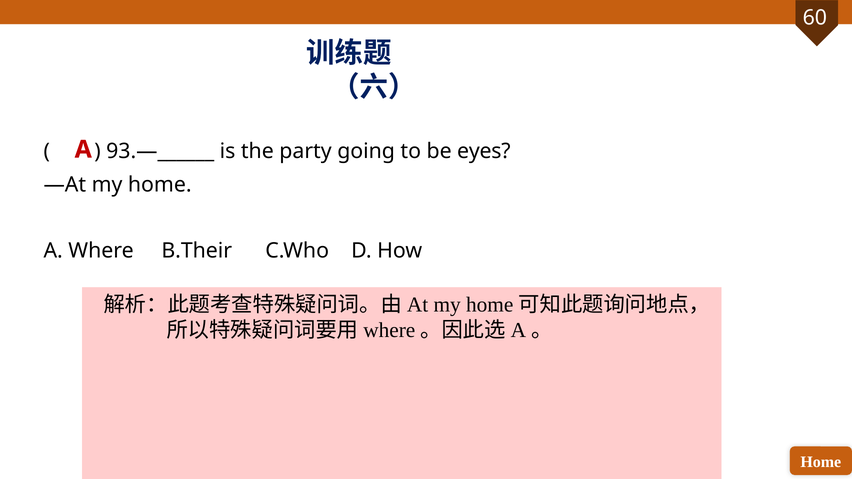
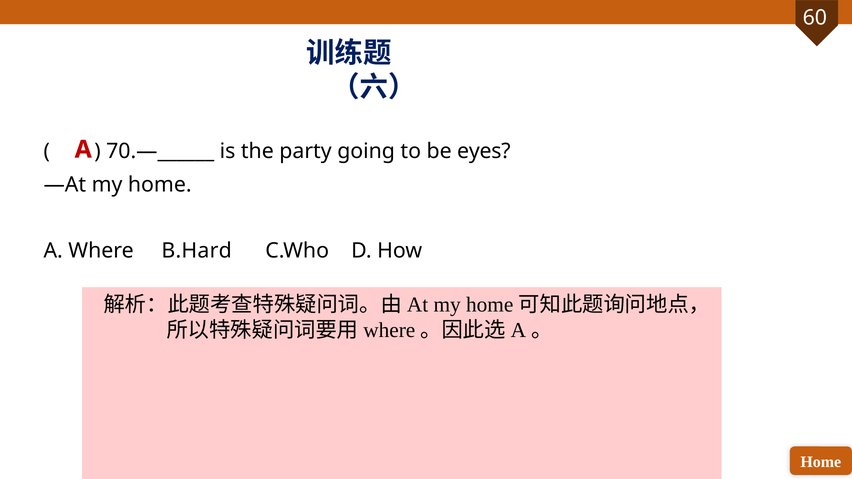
93.—______: 93.—______ -> 70.—______
B.Their: B.Their -> B.Hard
